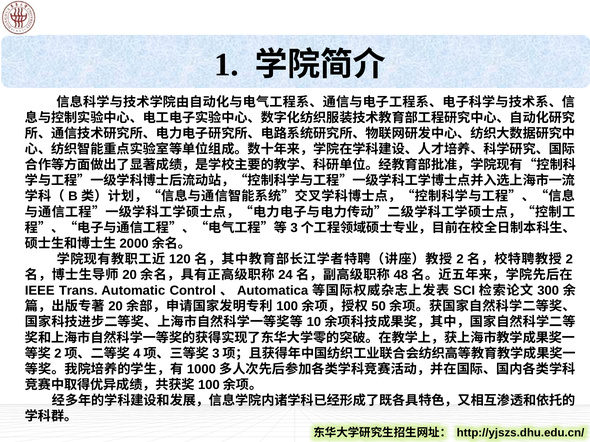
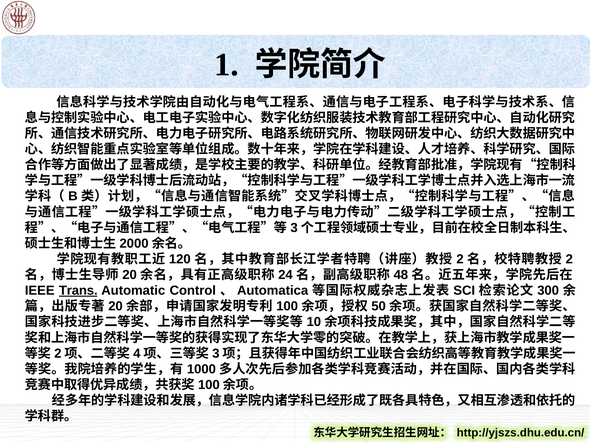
Trans underline: none -> present
